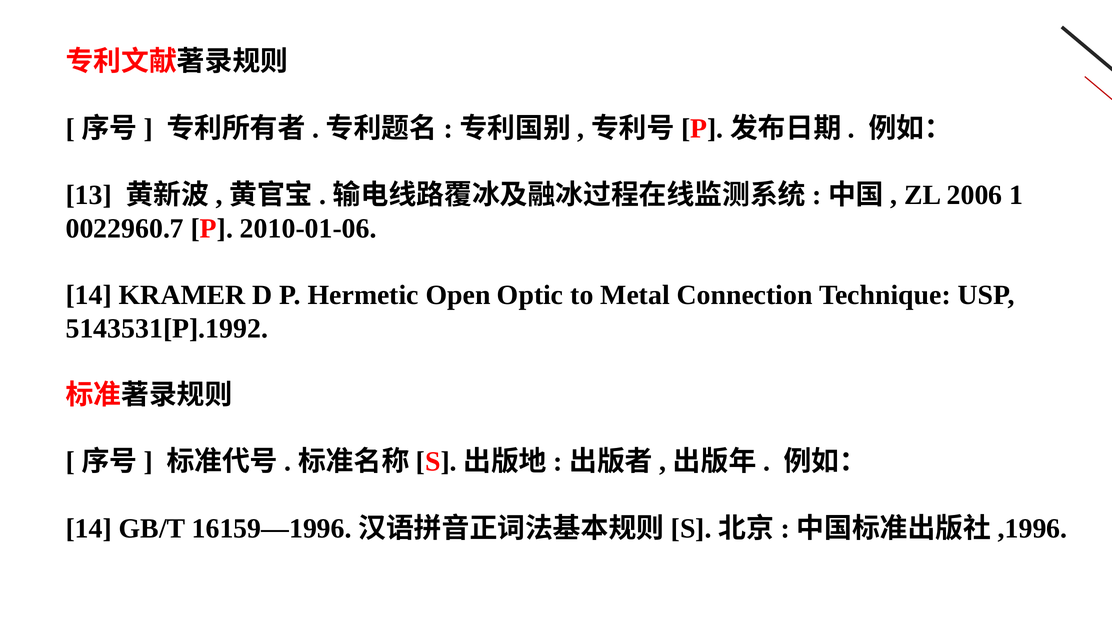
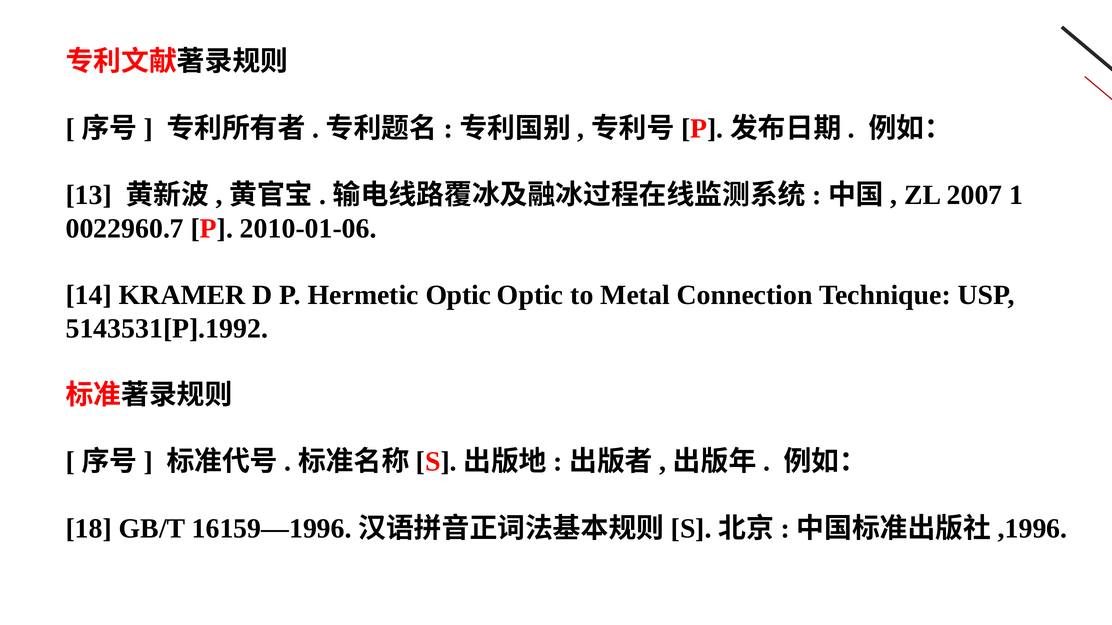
2006: 2006 -> 2007
Open at (458, 295): Open -> Optic
14 at (89, 529): 14 -> 18
